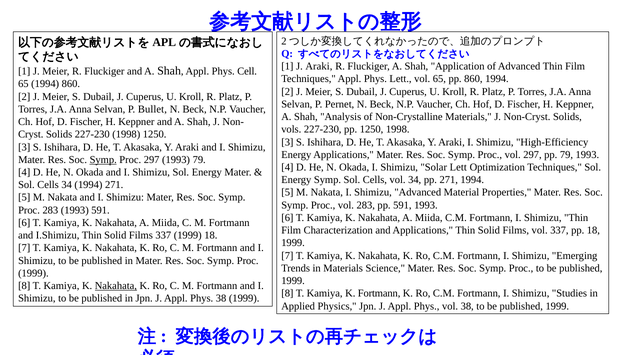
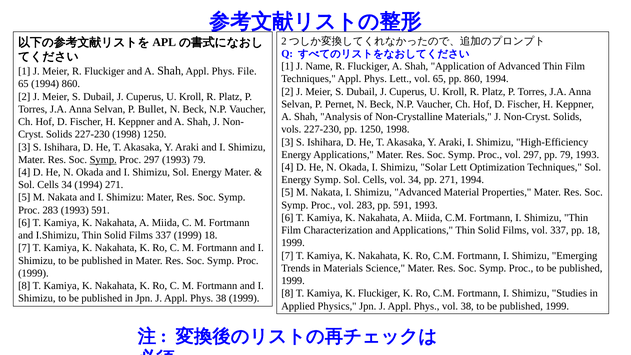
J Araki: Araki -> Name
Cell: Cell -> File
Nakahata at (116, 286) underline: present -> none
K Fortmann: Fortmann -> Fluckiger
